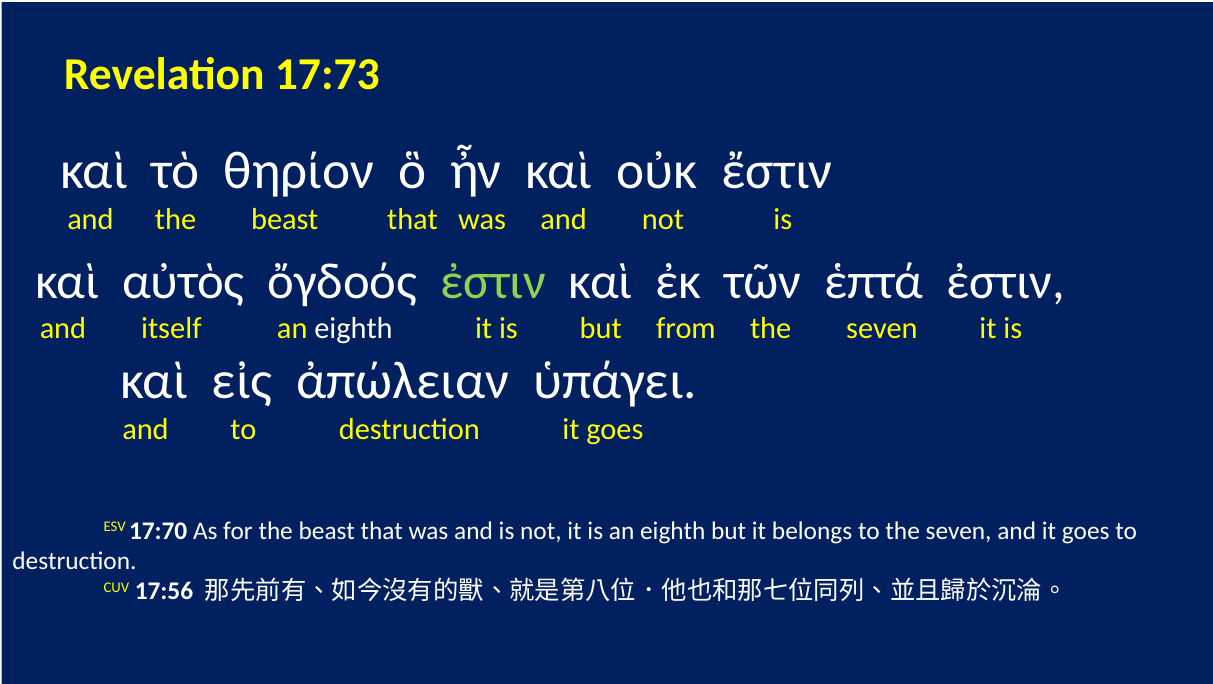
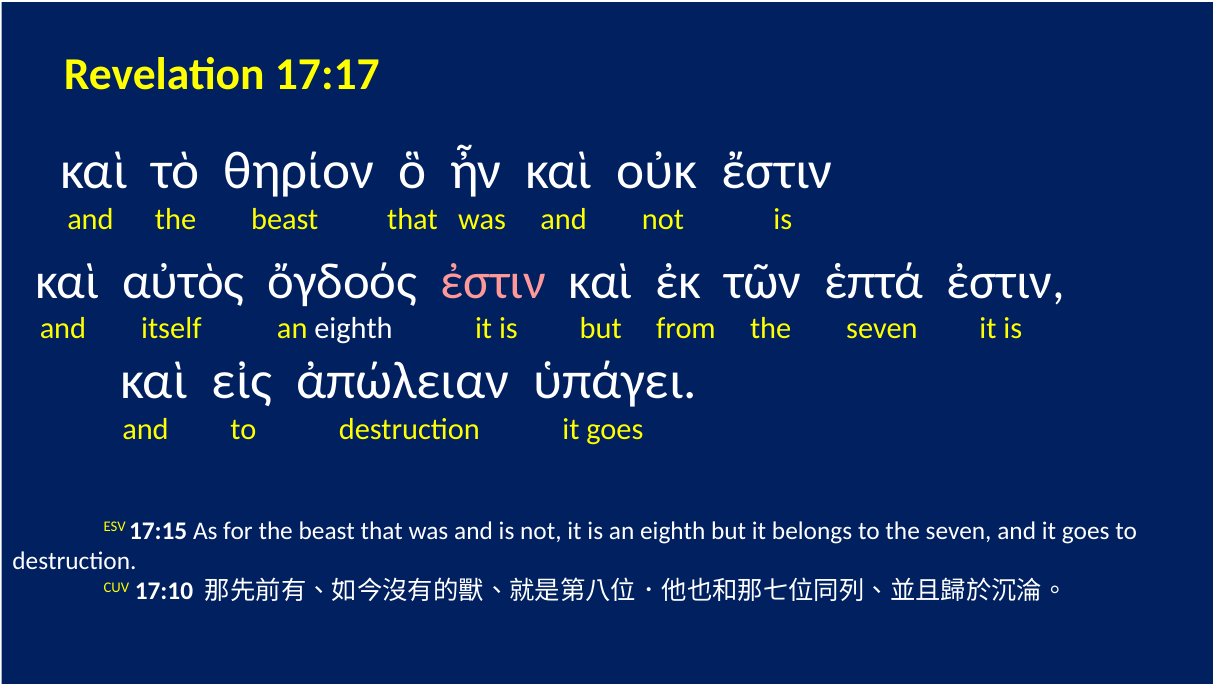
17:73: 17:73 -> 17:17
ἐστιν at (493, 282) colour: light green -> pink
17:70: 17:70 -> 17:15
17:56: 17:56 -> 17:10
